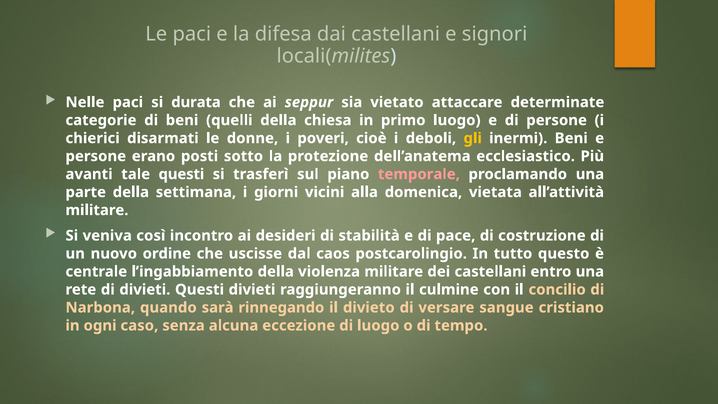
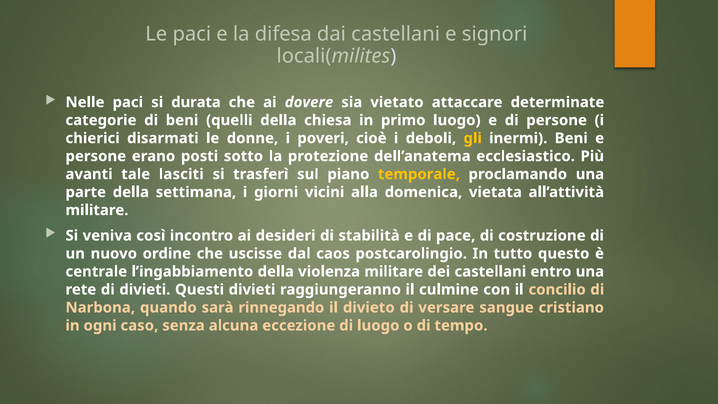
seppur: seppur -> dovere
tale questi: questi -> lasciti
temporale colour: pink -> yellow
